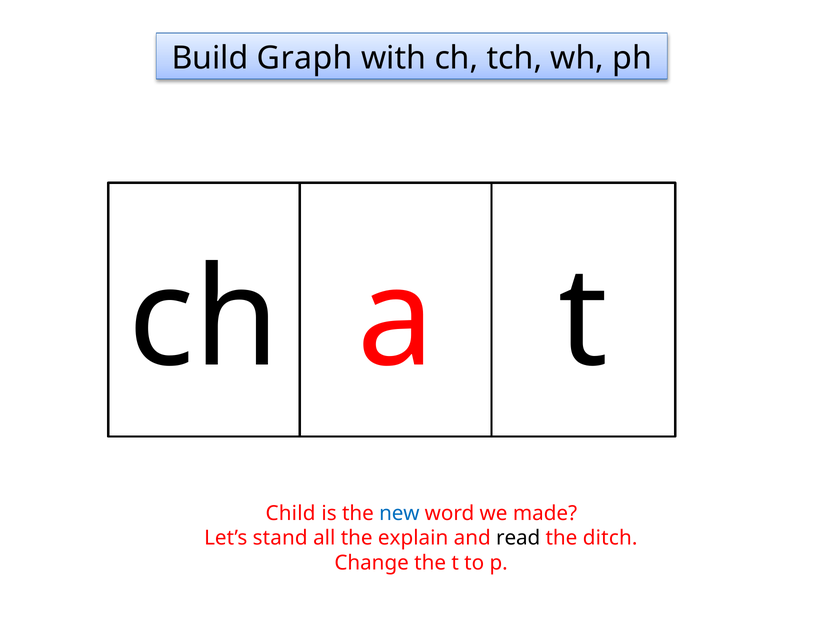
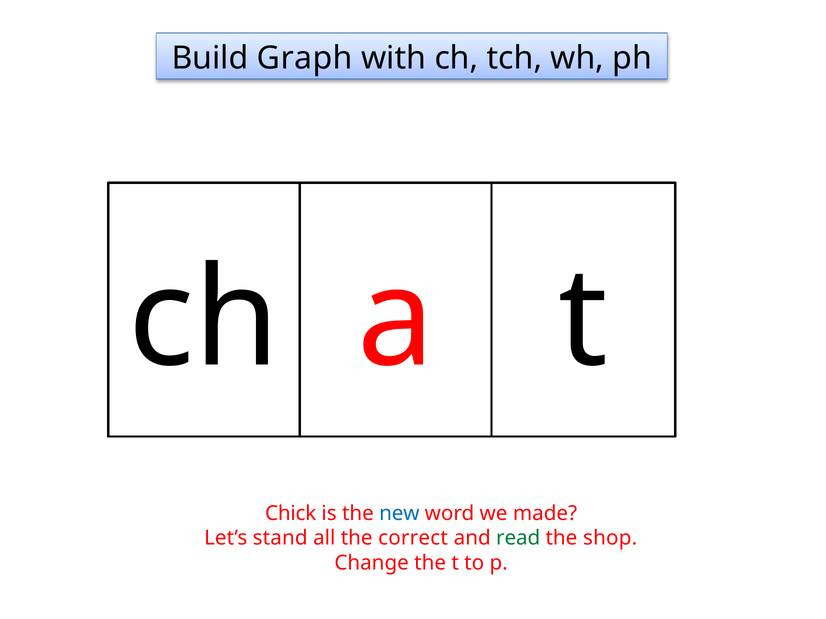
Child: Child -> Chick
explain: explain -> correct
read colour: black -> green
ditch: ditch -> shop
